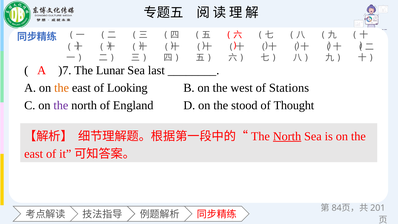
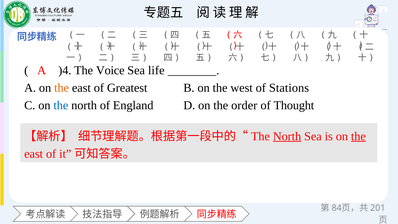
)7: )7 -> )4
Lunar: Lunar -> Voice
last: last -> life
Looking: Looking -> Greatest
the at (61, 105) colour: purple -> blue
stood: stood -> order
the at (358, 136) underline: none -> present
